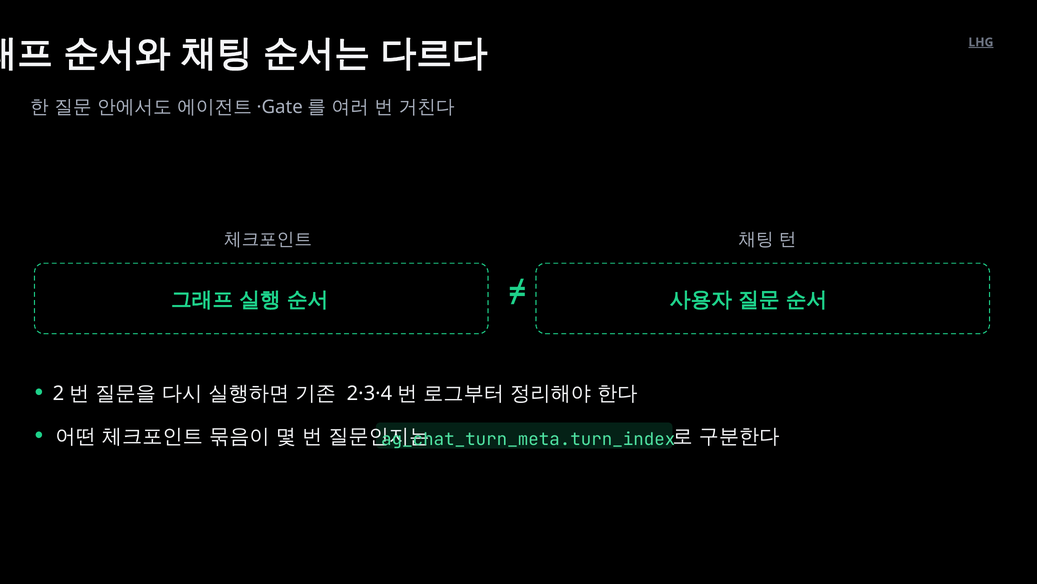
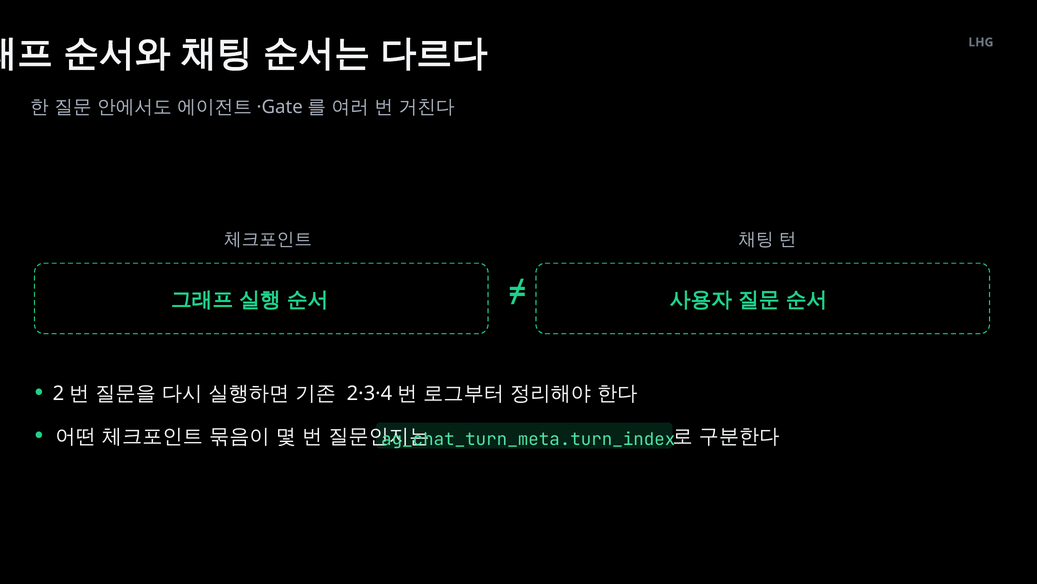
LHG underline: present -> none
